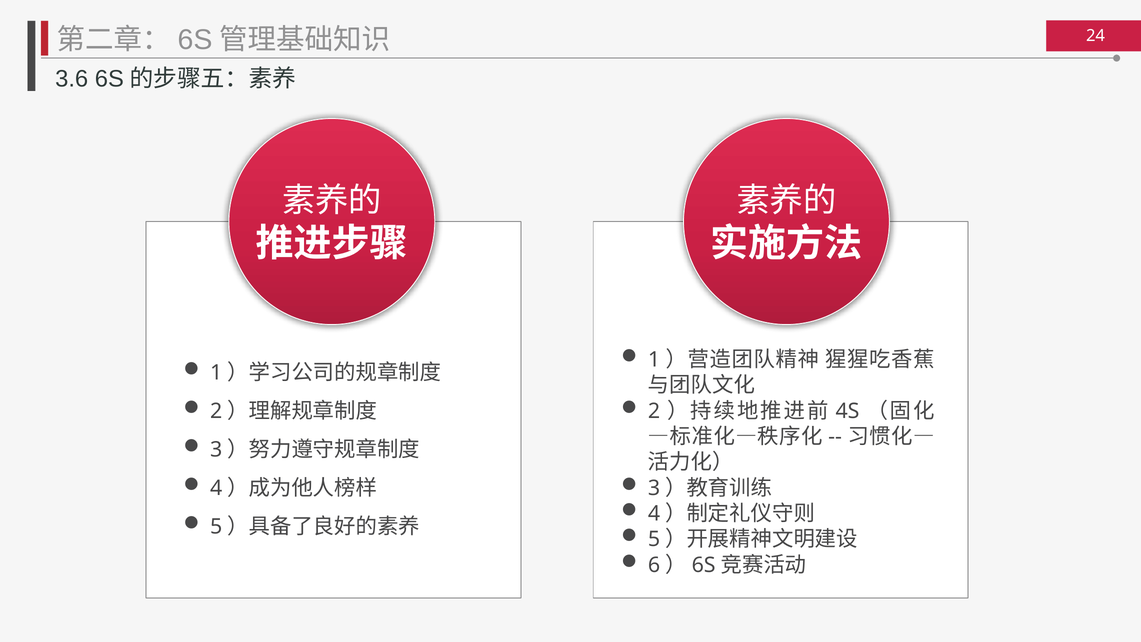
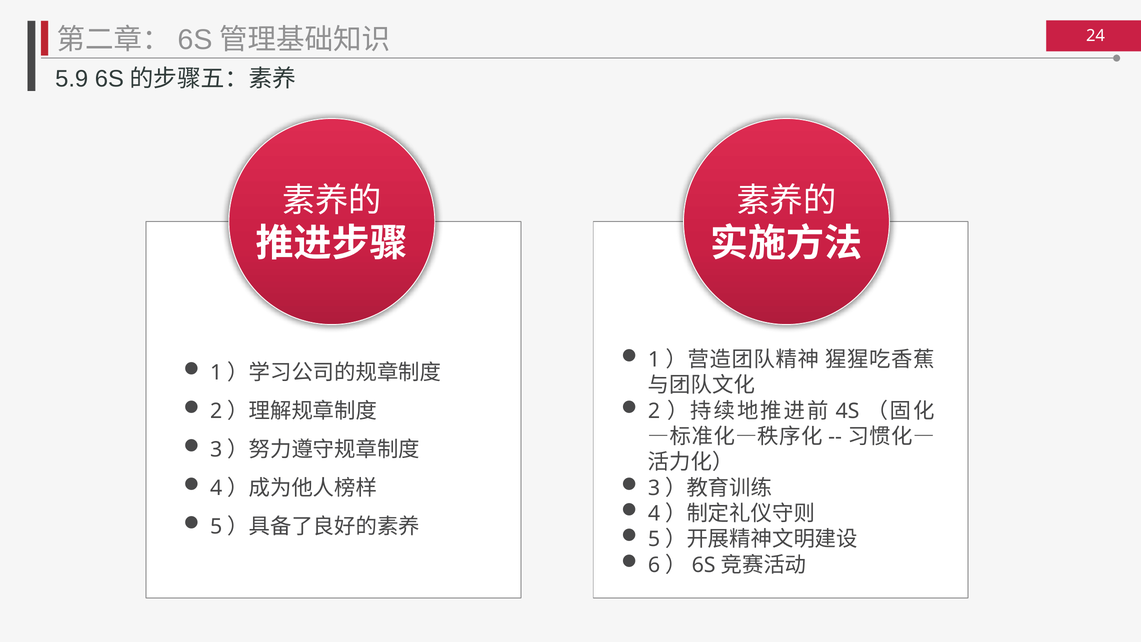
3.6: 3.6 -> 5.9
